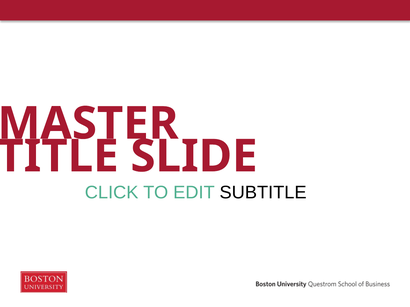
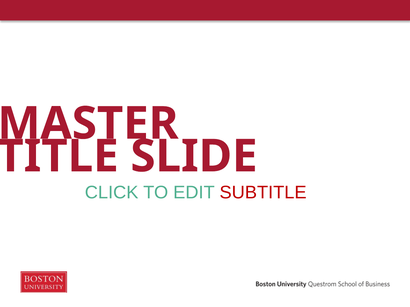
SUBTITLE colour: black -> red
